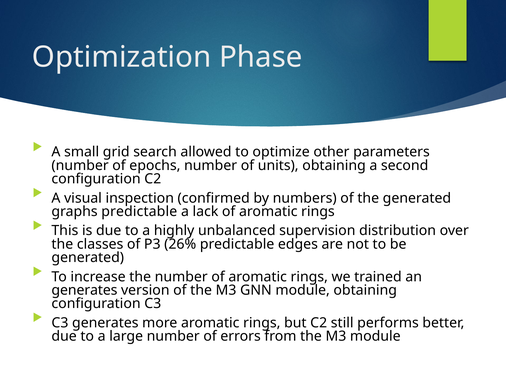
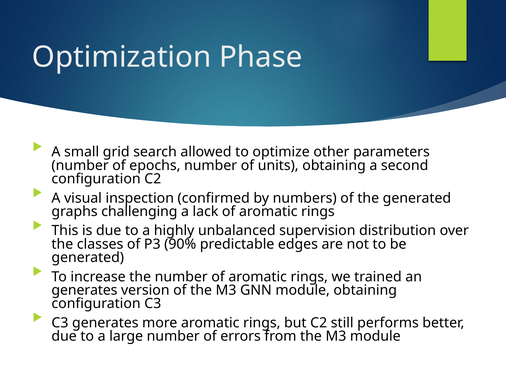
graphs predictable: predictable -> challenging
26%: 26% -> 90%
